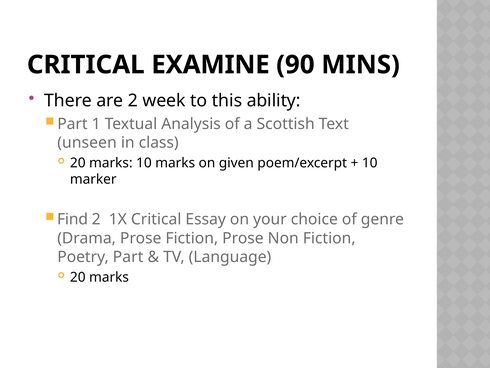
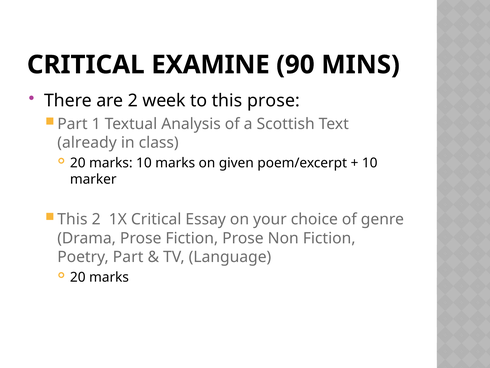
this ability: ability -> prose
unseen: unseen -> already
Find at (73, 219): Find -> This
